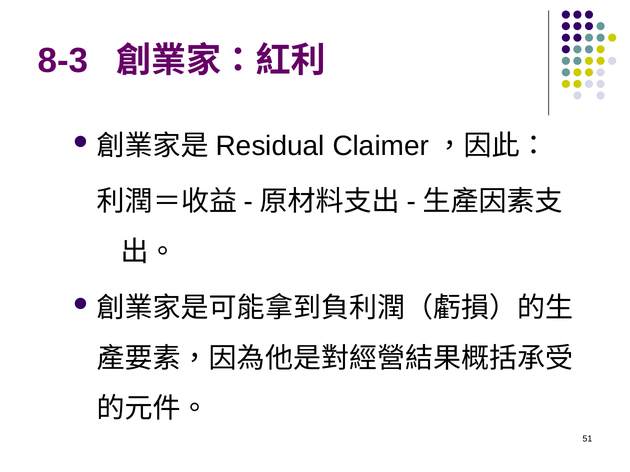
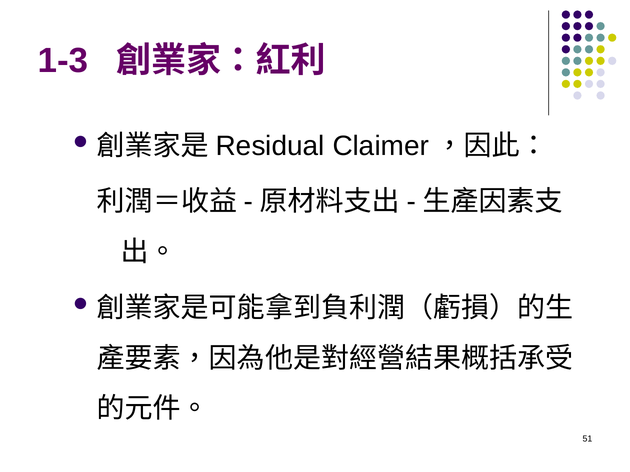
8-3: 8-3 -> 1-3
